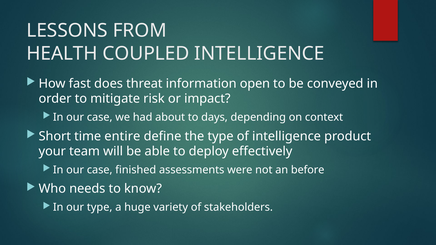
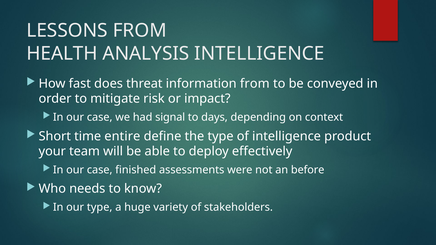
COUPLED: COUPLED -> ANALYSIS
information open: open -> from
about: about -> signal
